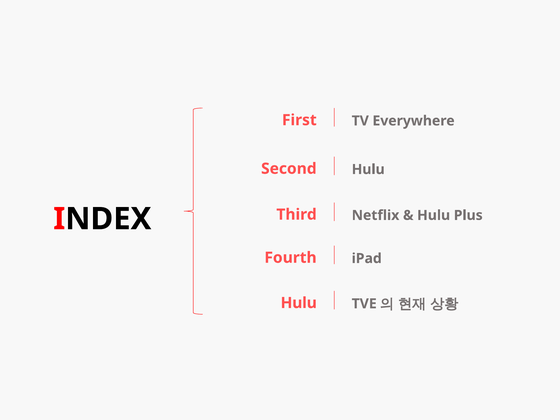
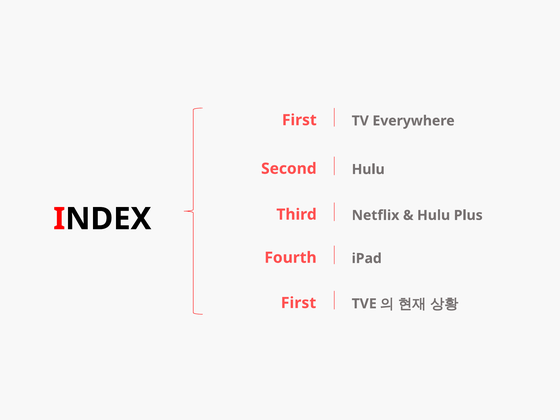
Hulu at (299, 303): Hulu -> First
